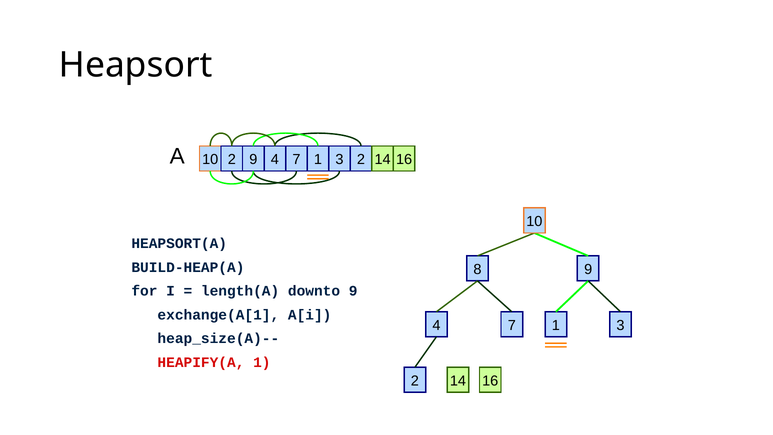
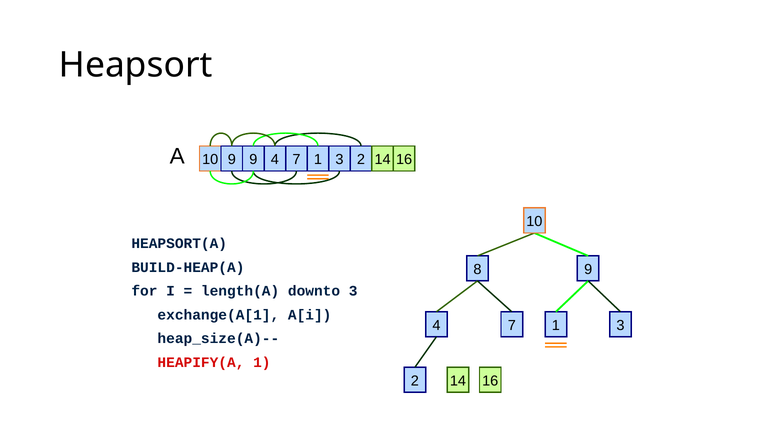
10 2: 2 -> 9
downto 9: 9 -> 3
